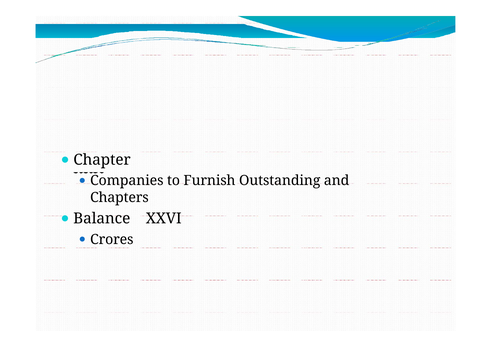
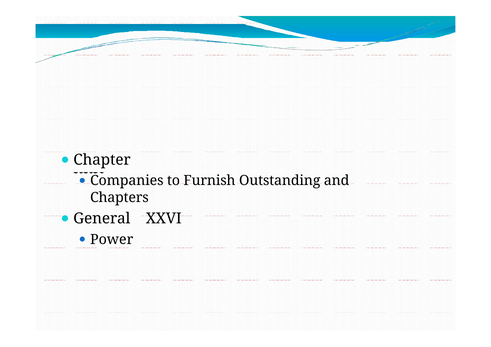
Balance: Balance -> General
Crores: Crores -> Power
